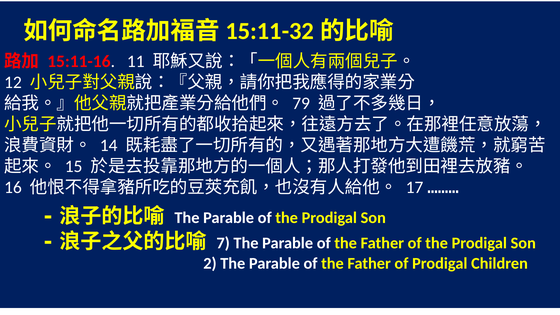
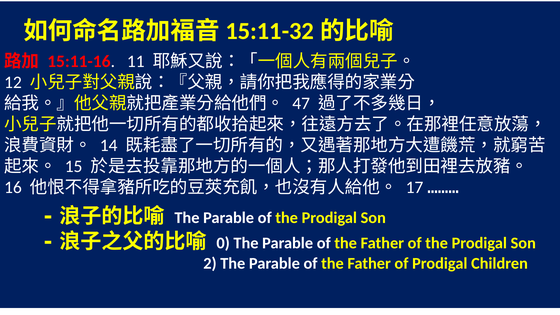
79: 79 -> 47
7: 7 -> 0
